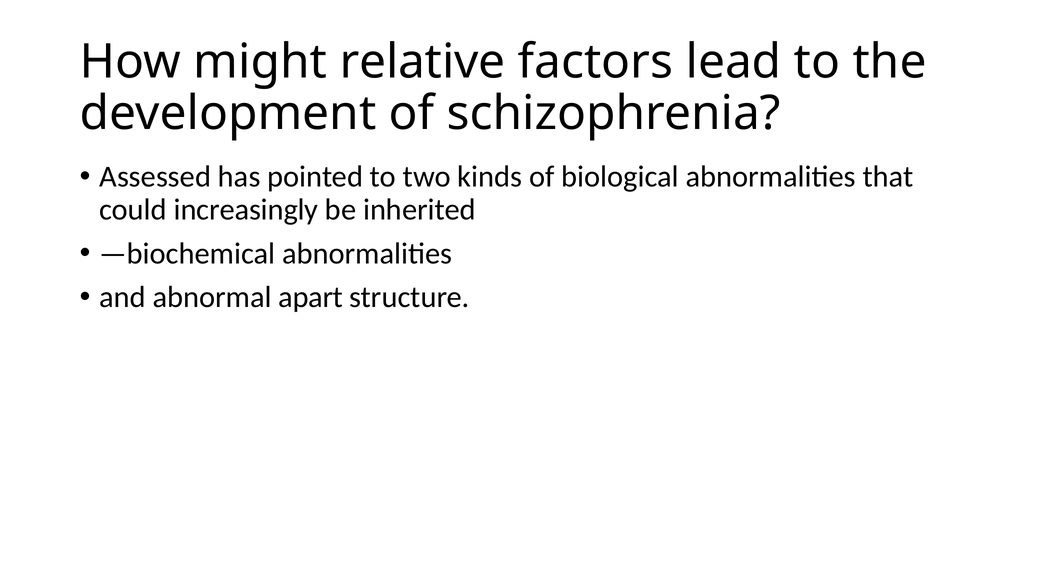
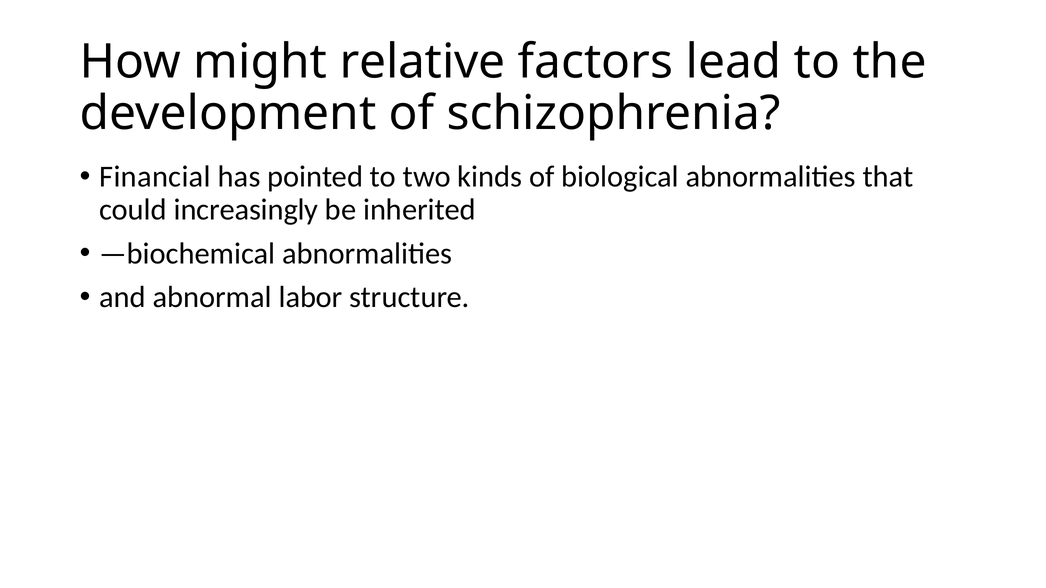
Assessed: Assessed -> Financial
apart: apart -> labor
